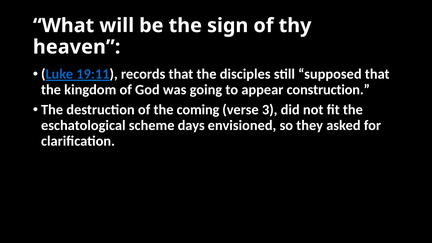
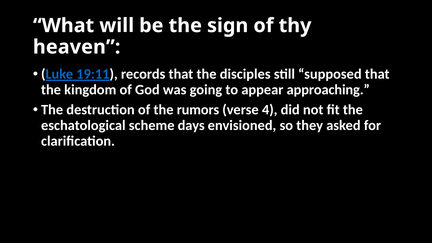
construction: construction -> approaching
coming: coming -> rumors
3: 3 -> 4
